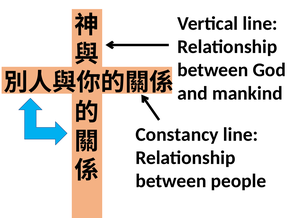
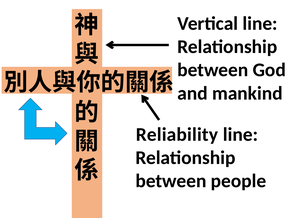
Constancy: Constancy -> Reliability
